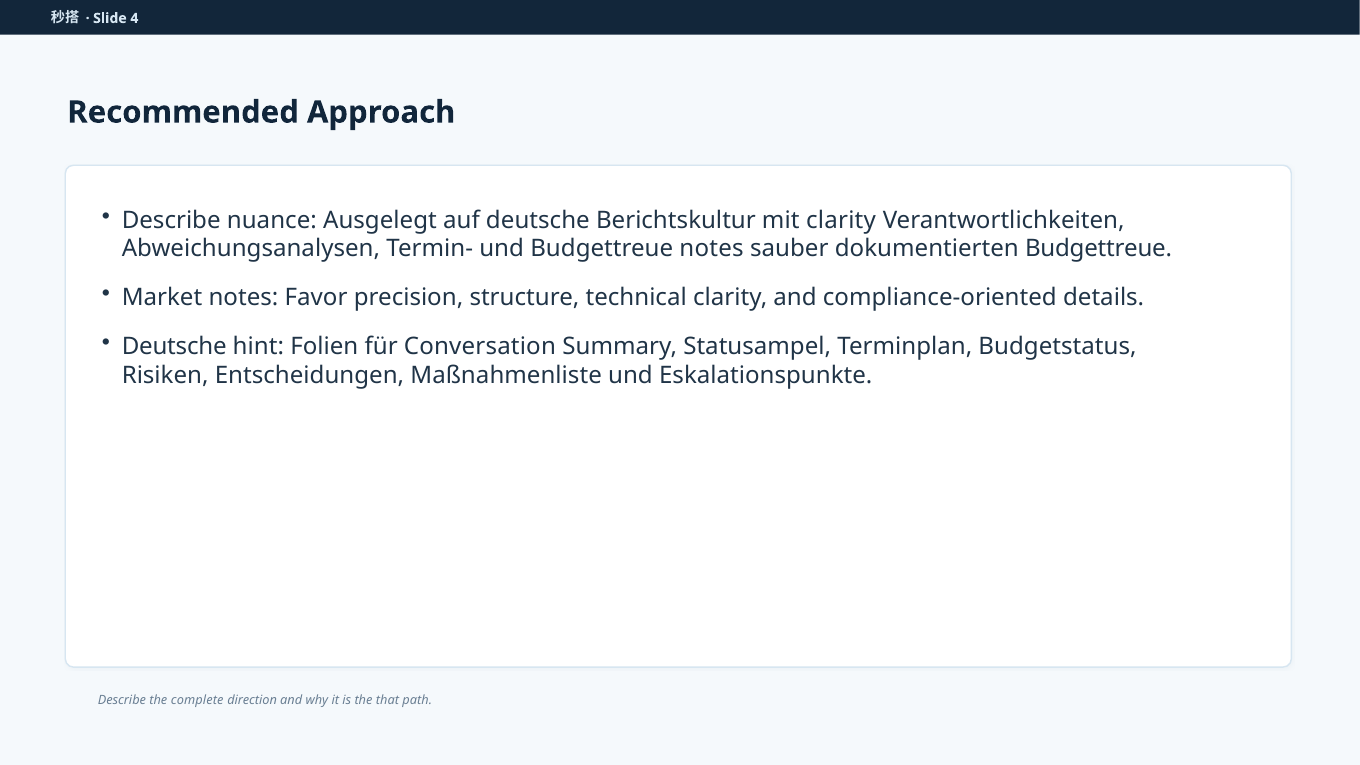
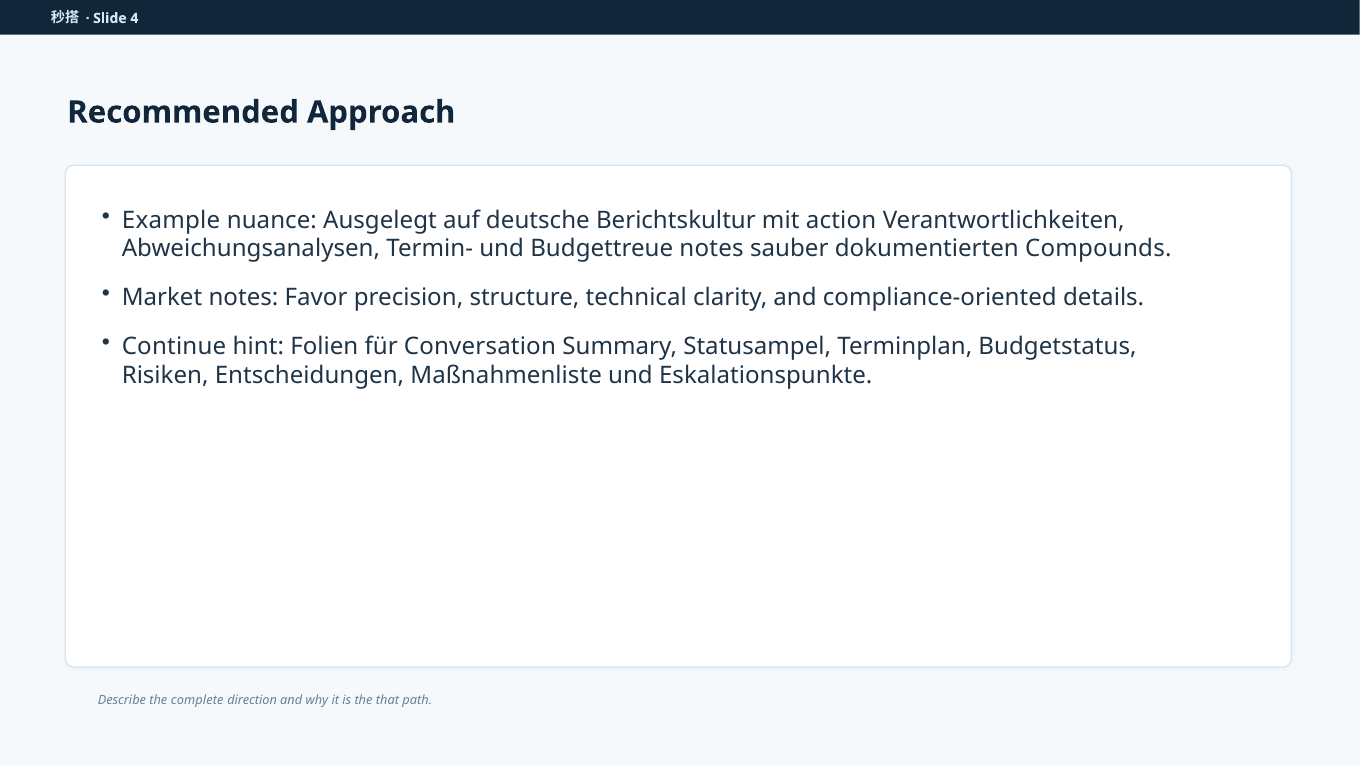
Describe at (171, 220): Describe -> Example
mit clarity: clarity -> action
dokumentierten Budgettreue: Budgettreue -> Compounds
Deutsche at (174, 347): Deutsche -> Continue
